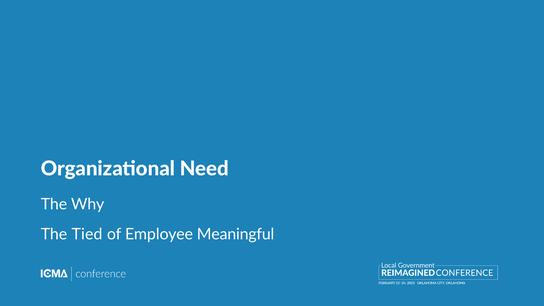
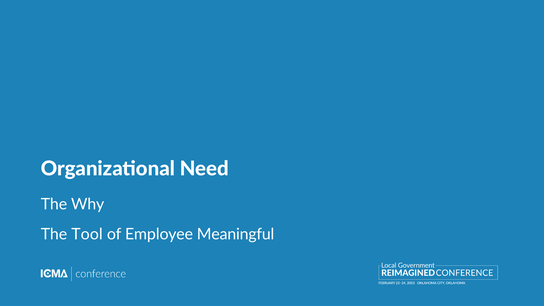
Tied: Tied -> Tool
